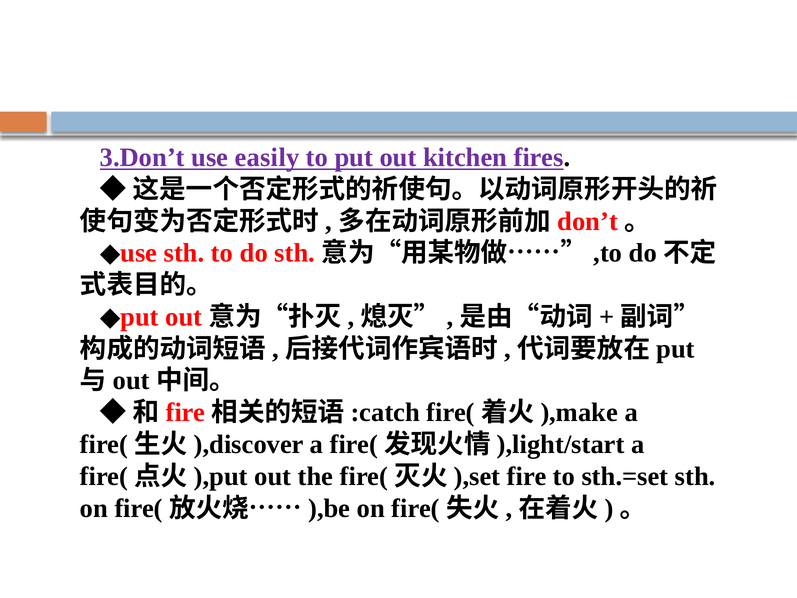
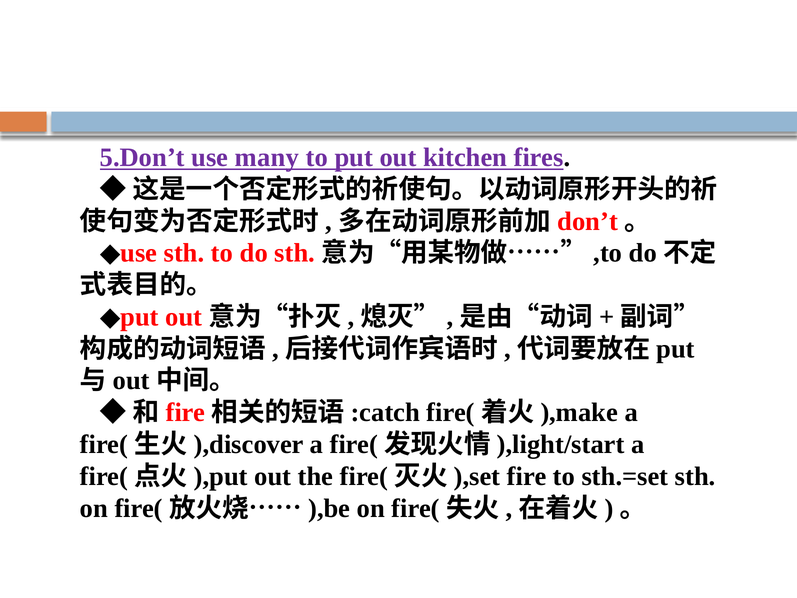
3.Don’t: 3.Don’t -> 5.Don’t
easily: easily -> many
